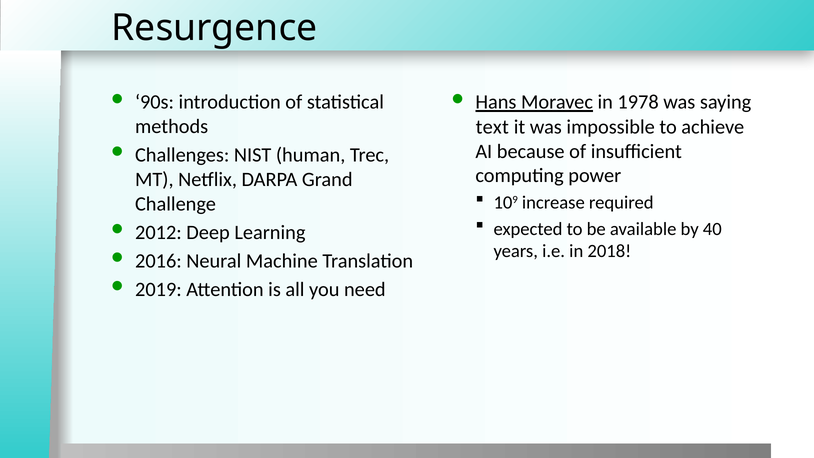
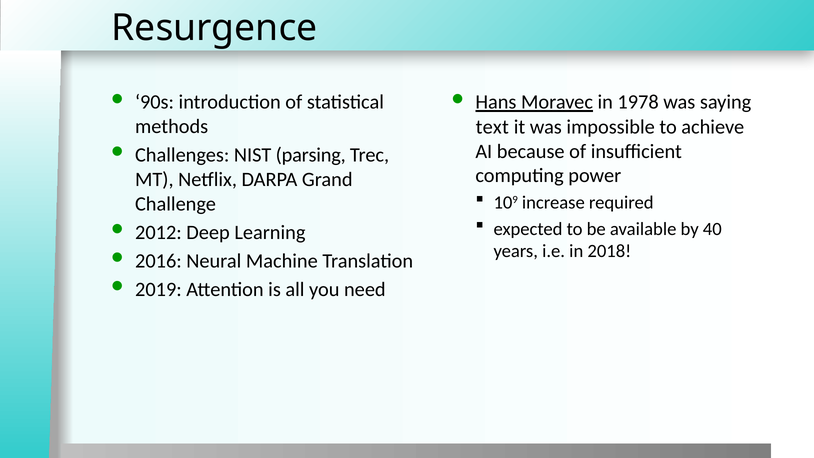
human: human -> parsing
